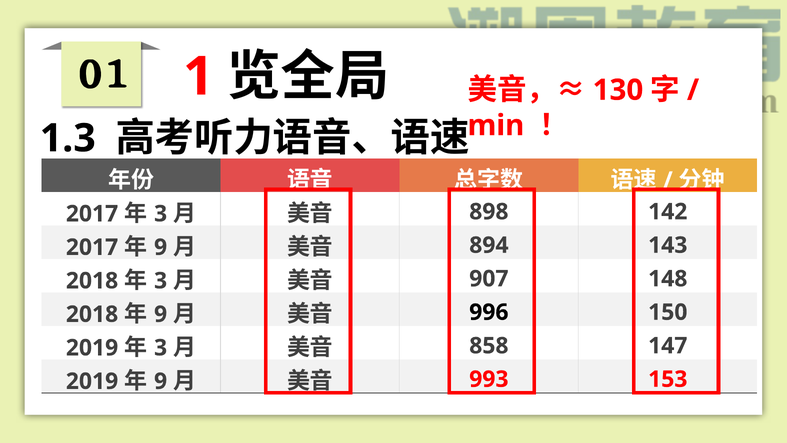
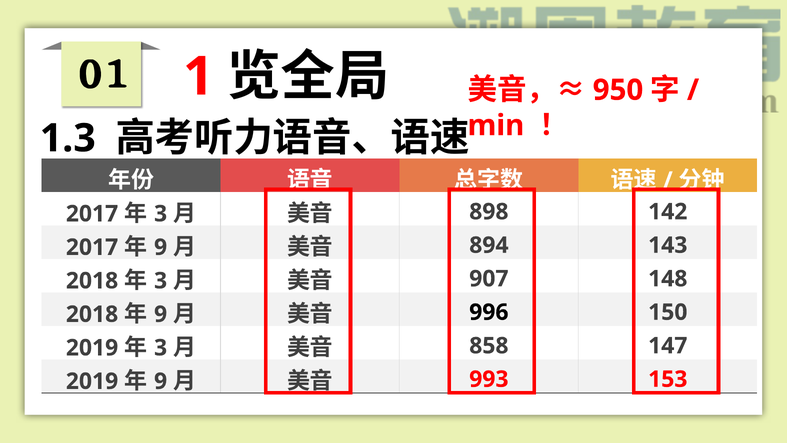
130: 130 -> 950
